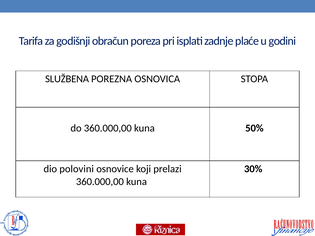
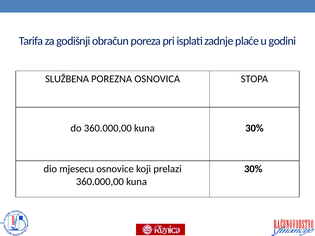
do 360.000,00 kuna 50%: 50% -> 30%
polovini: polovini -> mjesecu
